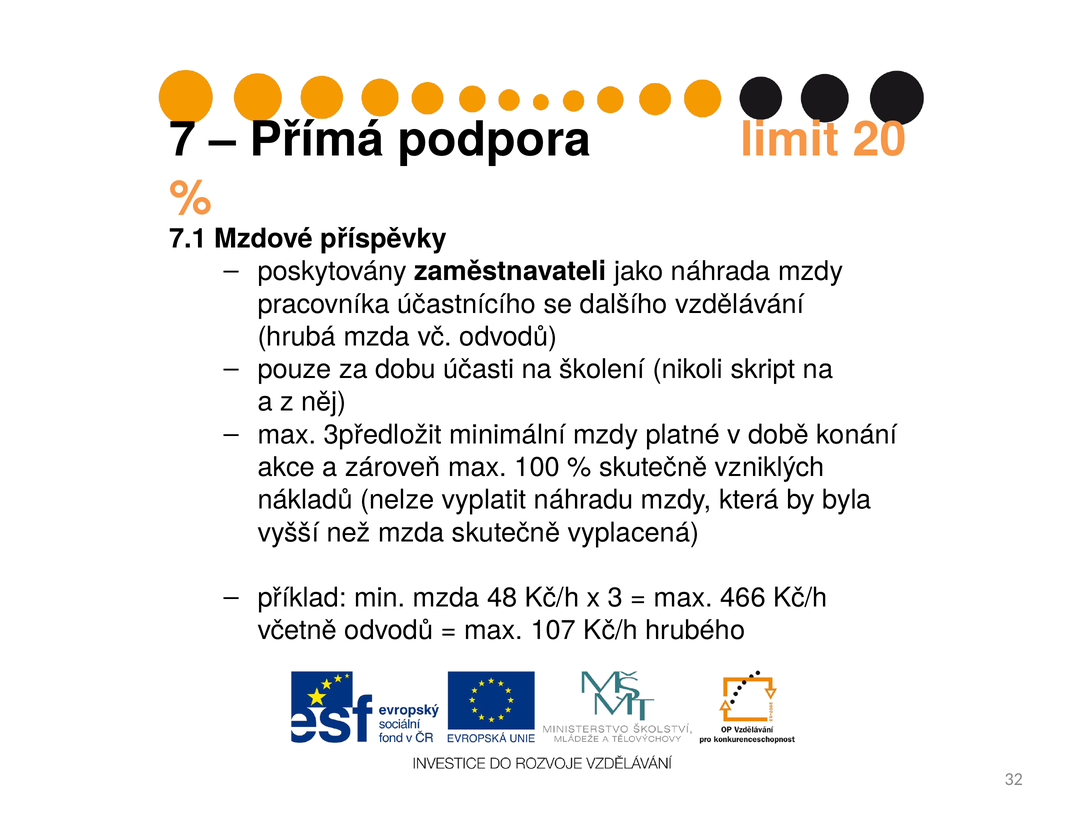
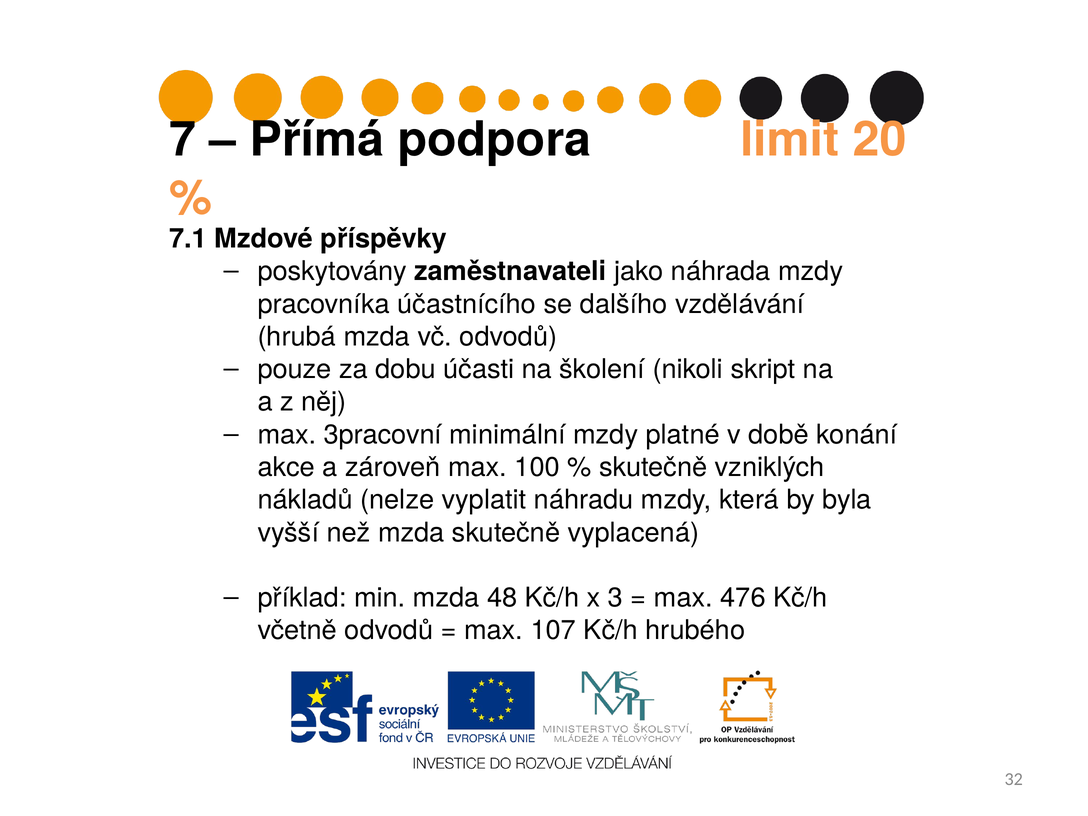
3předložit: 3předložit -> 3pracovní
466: 466 -> 476
